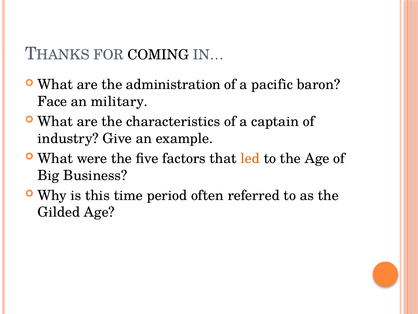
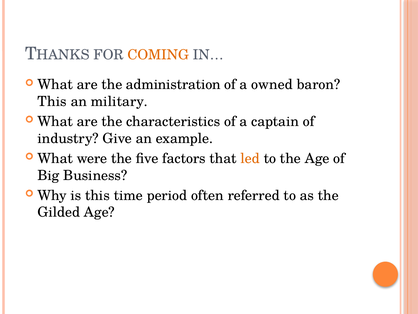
COMING colour: black -> orange
pacific: pacific -> owned
Face at (52, 101): Face -> This
